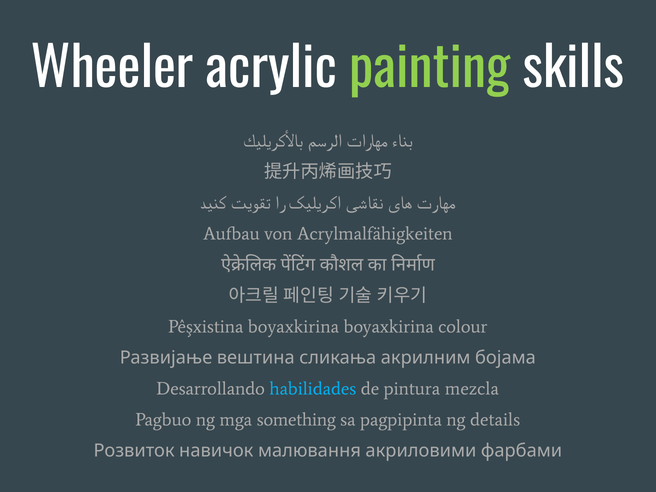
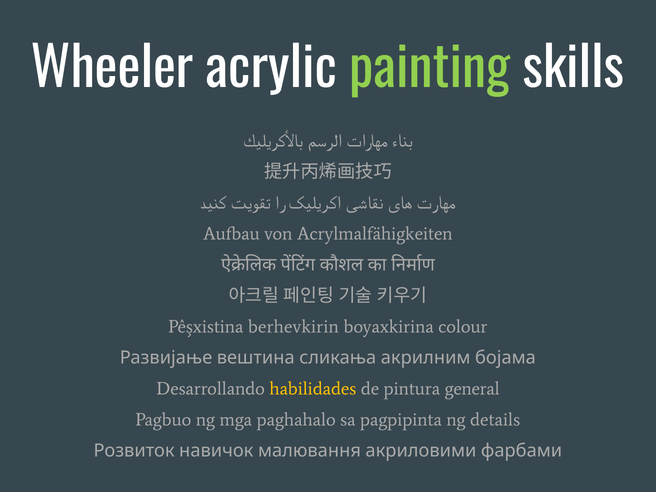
Pêşxistina boyaxkirina: boyaxkirina -> berhevkirin
habilidades colour: light blue -> yellow
mezcla: mezcla -> general
something: something -> paghahalo
